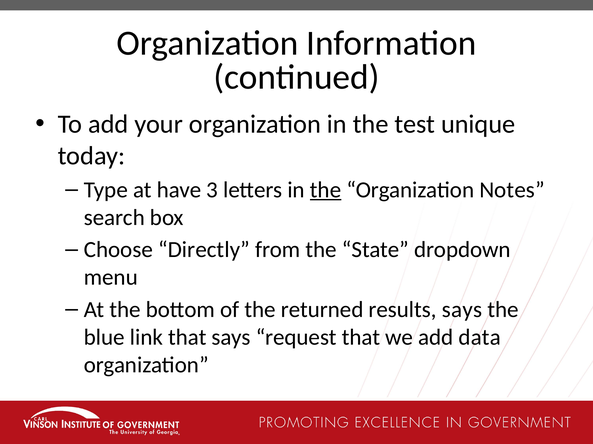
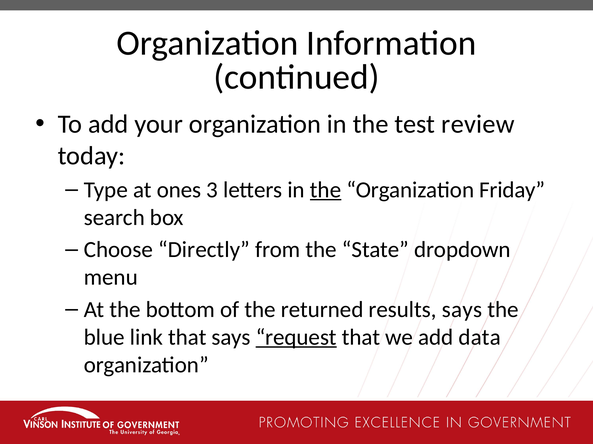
unique: unique -> review
have: have -> ones
Notes: Notes -> Friday
request underline: none -> present
